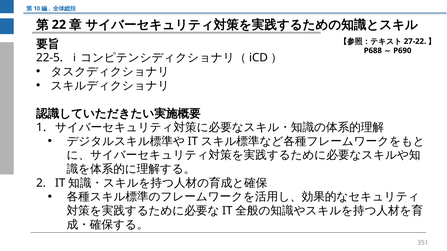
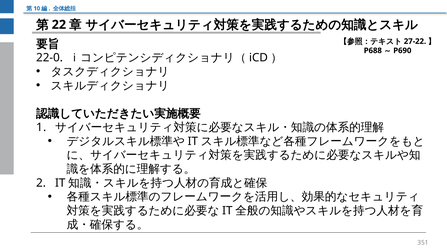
22-5: 22-5 -> 22-0
